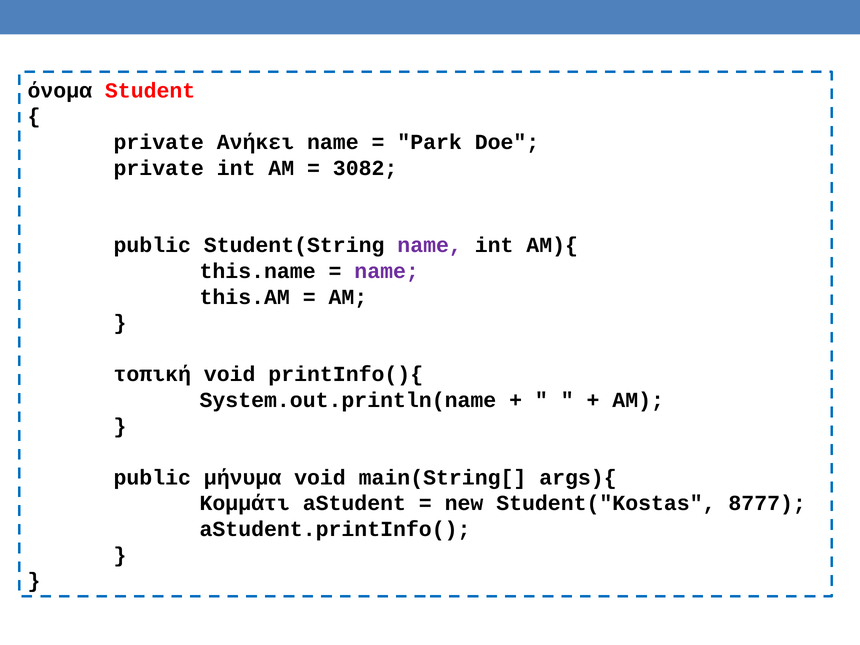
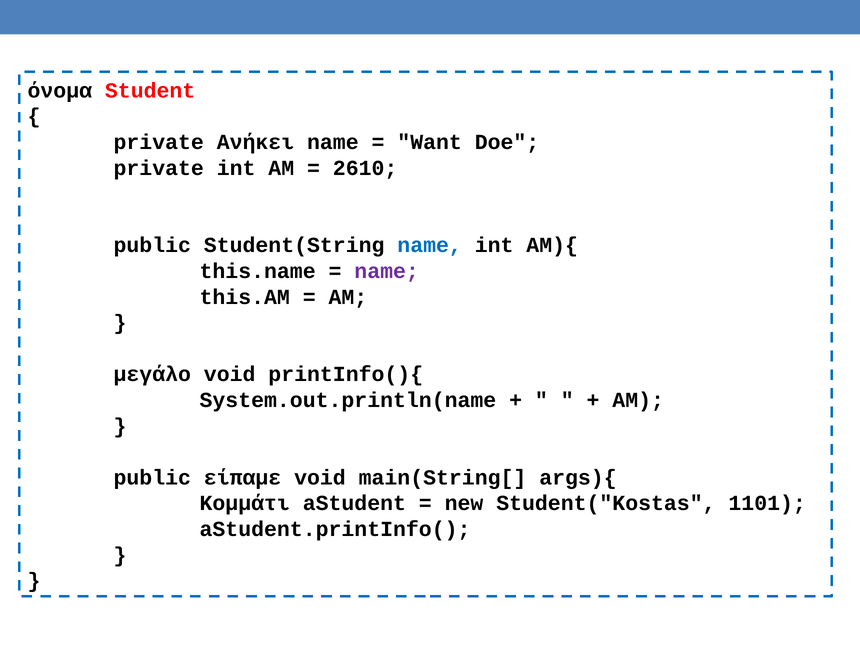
Park: Park -> Want
3082: 3082 -> 2610
name at (430, 245) colour: purple -> blue
τοπική: τοπική -> μεγάλο
μήνυμα: μήνυμα -> είπαμε
8777: 8777 -> 1101
